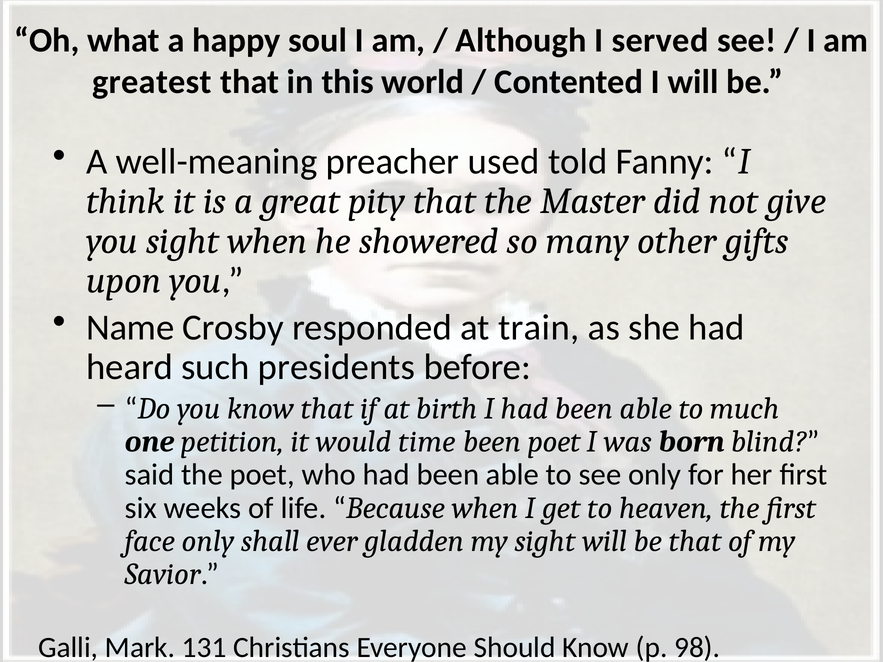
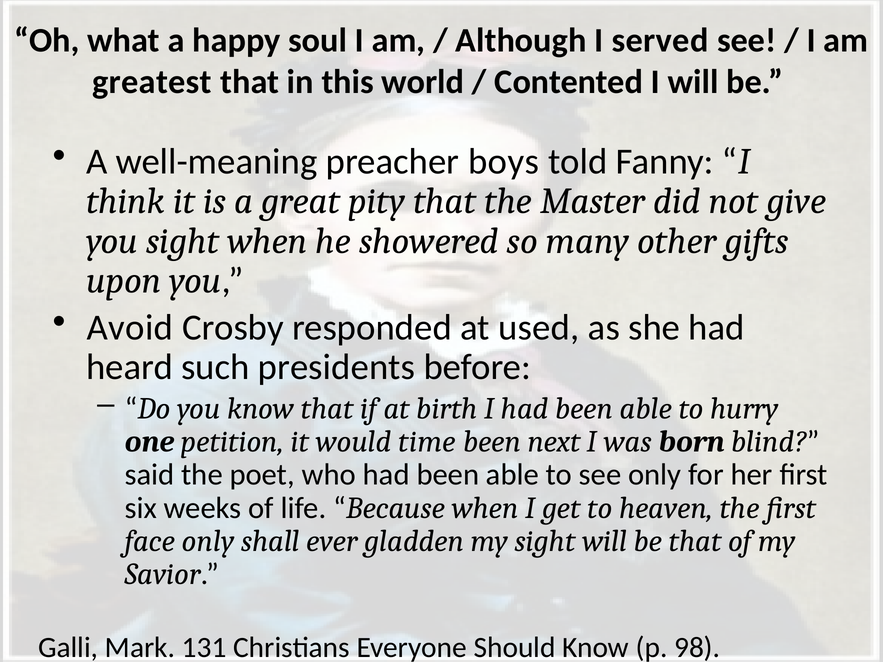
used: used -> boys
Name: Name -> Avoid
train: train -> used
much: much -> hurry
been poet: poet -> next
